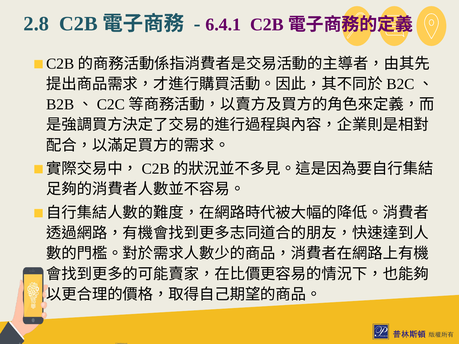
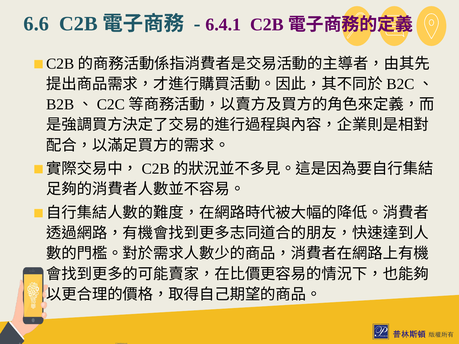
2.8: 2.8 -> 6.6
